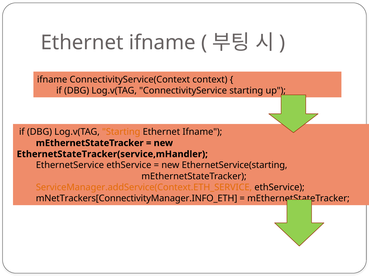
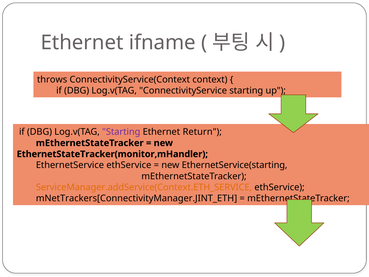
ifname at (52, 80): ifname -> throws
Starting at (121, 132) colour: orange -> purple
Ifname at (202, 132): Ifname -> Return
EthernetStateTracker(service,mHandler: EthernetStateTracker(service,mHandler -> EthernetStateTracker(monitor,mHandler
mNetTrackers[ConnectivityManager.INFO_ETH: mNetTrackers[ConnectivityManager.INFO_ETH -> mNetTrackers[ConnectivityManager.JINT_ETH
